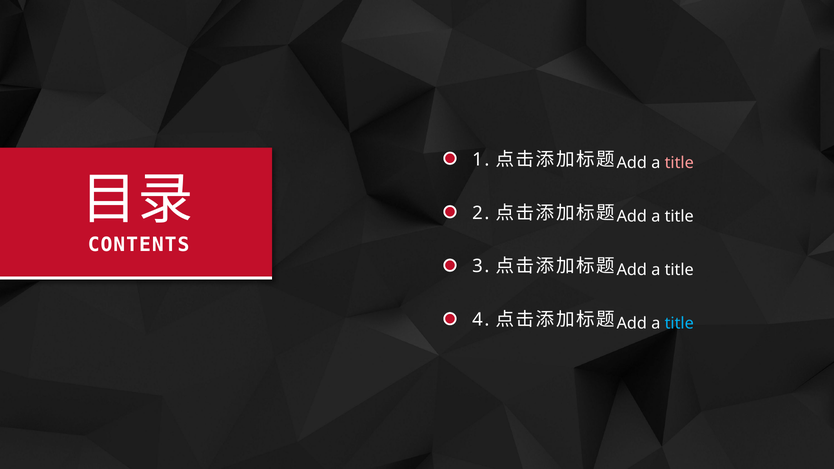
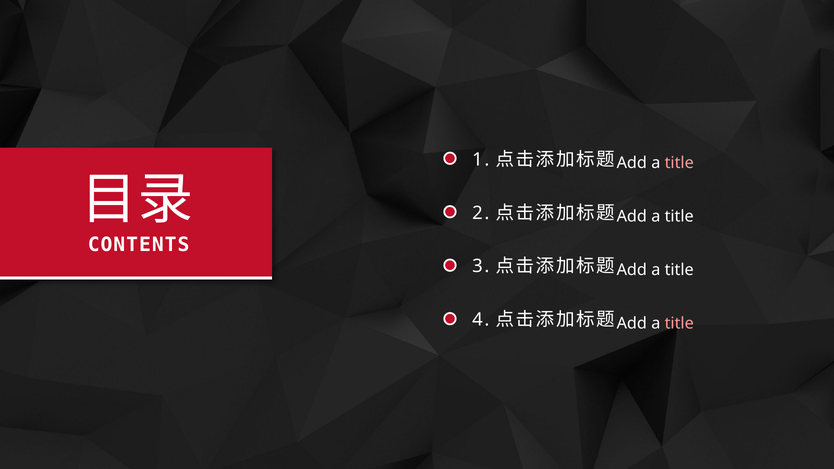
title at (679, 324) colour: light blue -> pink
